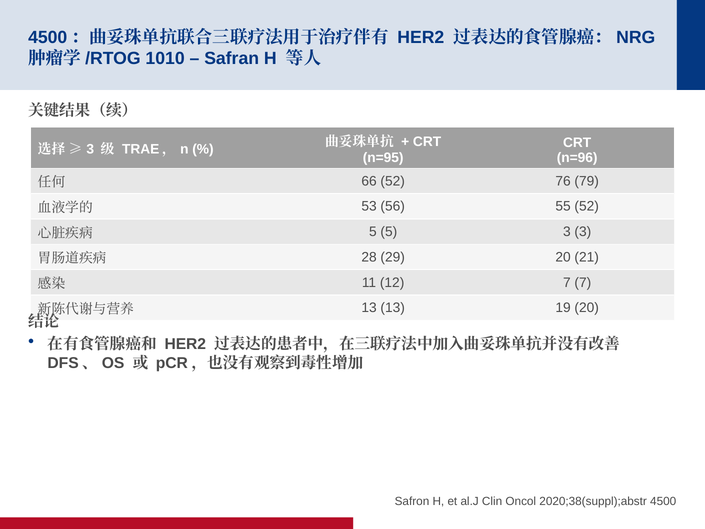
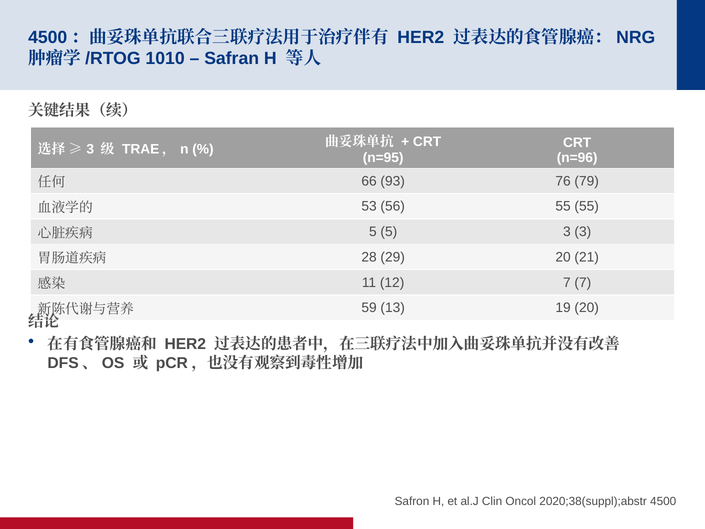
66 52: 52 -> 93
55 52: 52 -> 55
13 at (369, 308): 13 -> 59
